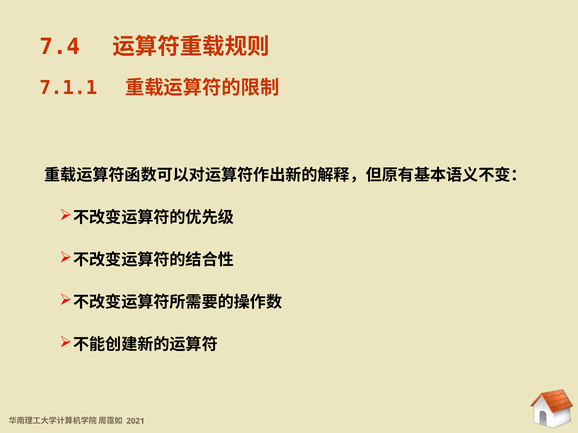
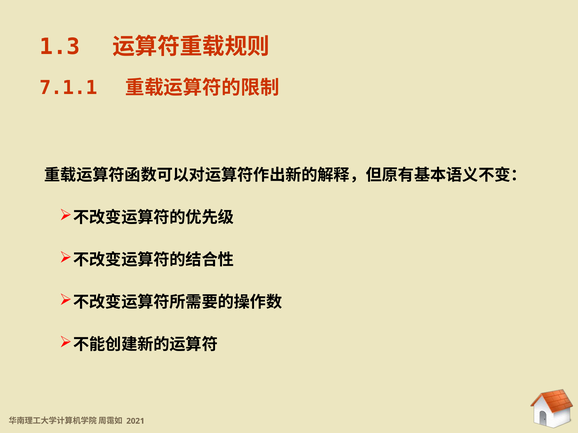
7.4: 7.4 -> 1.3
